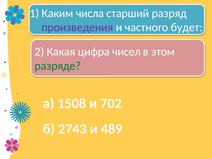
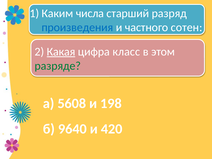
произведения colour: purple -> blue
будет: будет -> сотен
Какая underline: none -> present
чисел: чисел -> класс
1508: 1508 -> 5608
702: 702 -> 198
2743: 2743 -> 9640
489: 489 -> 420
